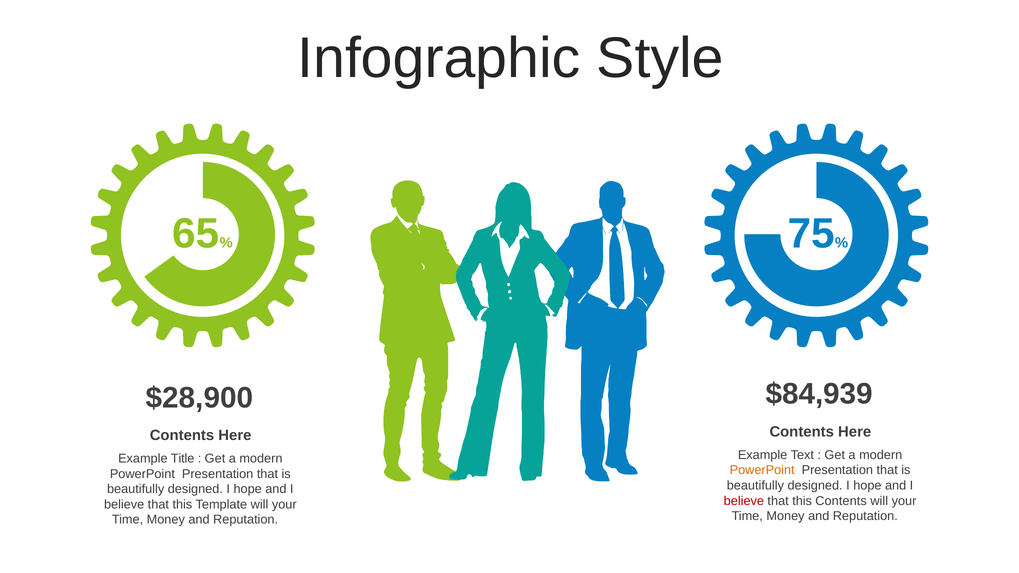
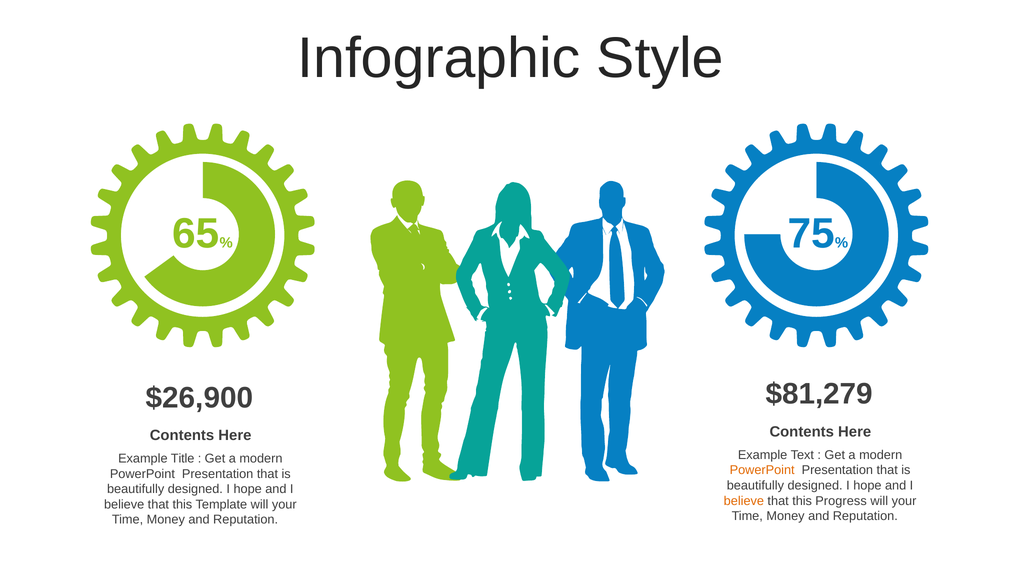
$84,939: $84,939 -> $81,279
$28,900: $28,900 -> $26,900
believe at (744, 501) colour: red -> orange
this Contents: Contents -> Progress
